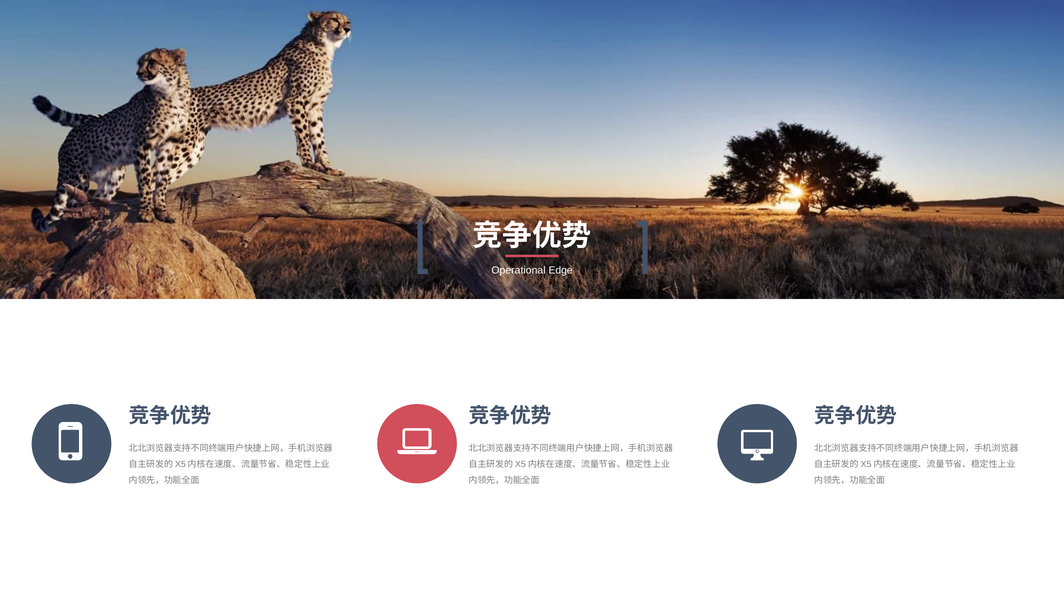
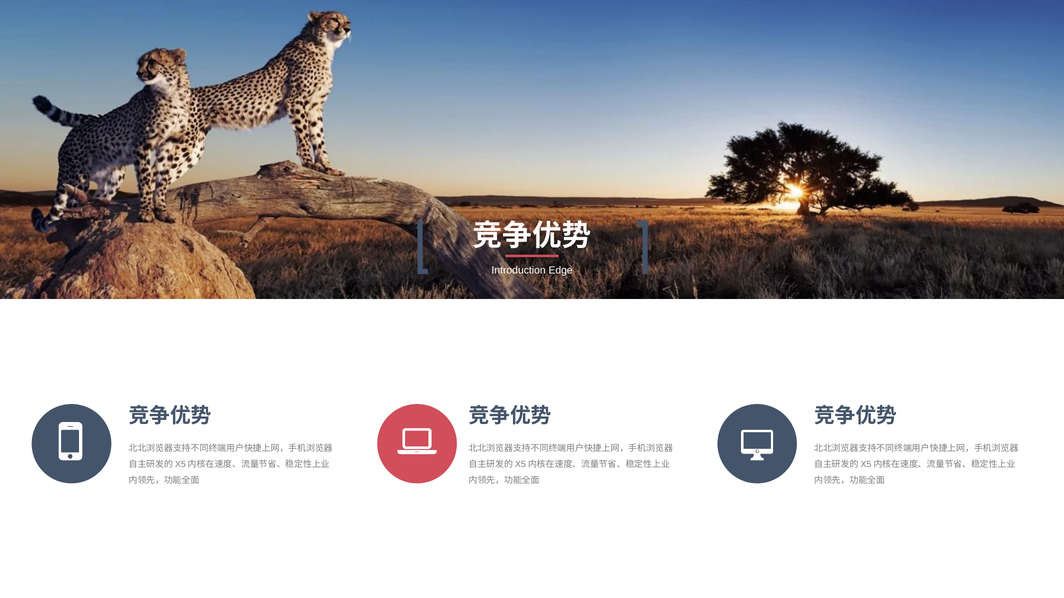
Operational: Operational -> Introduction
